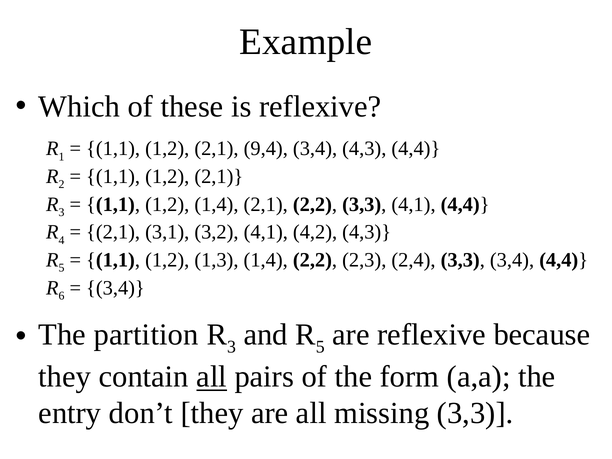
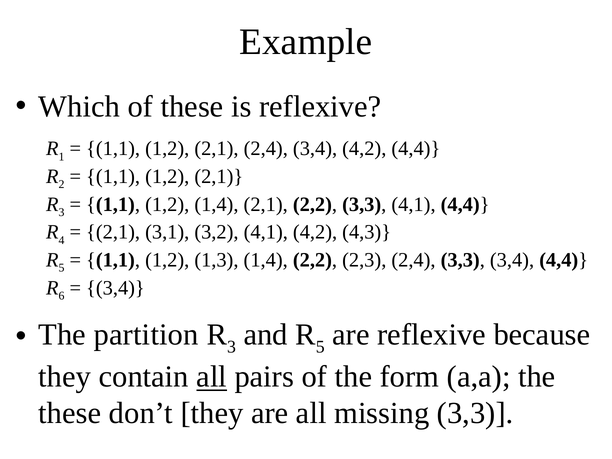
2,1 9,4: 9,4 -> 2,4
3,4 4,3: 4,3 -> 4,2
entry at (70, 413): entry -> these
